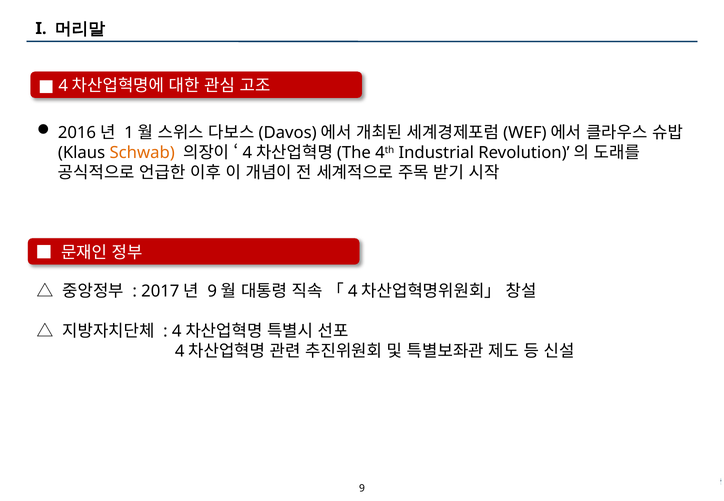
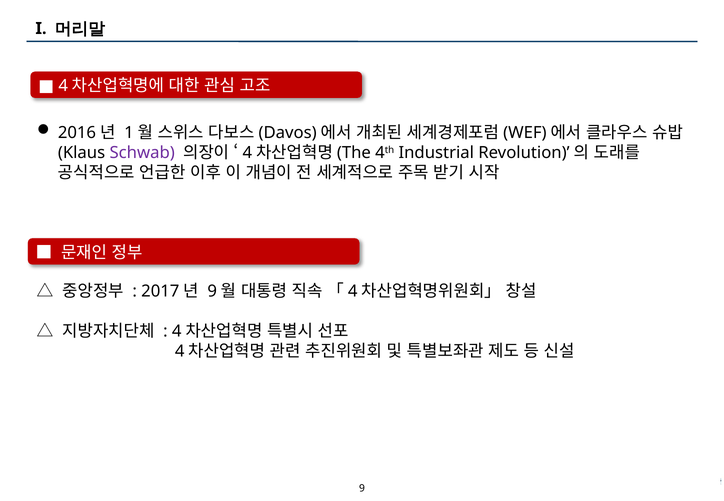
Schwab colour: orange -> purple
